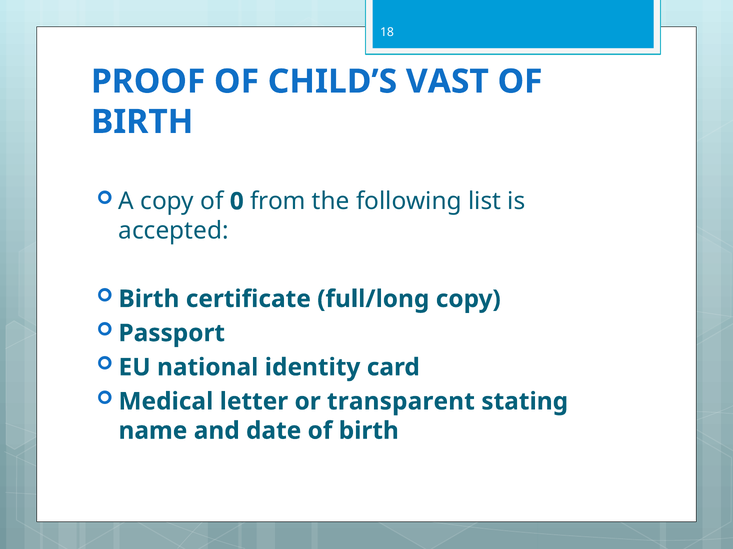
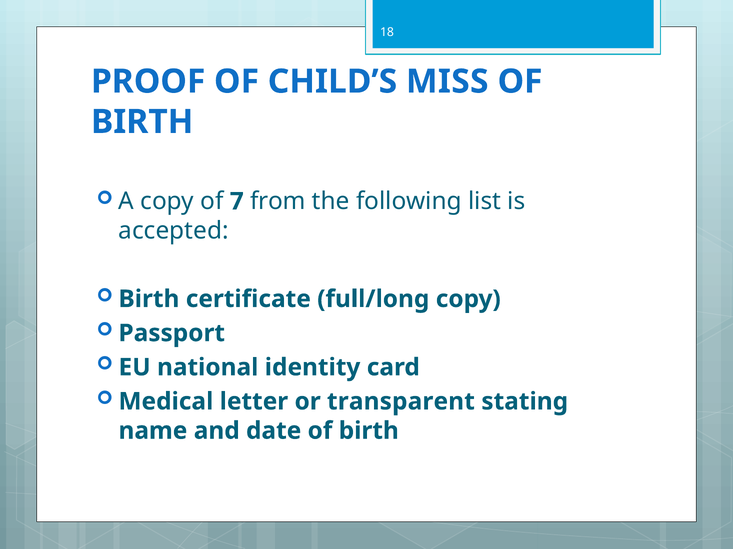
VAST: VAST -> MISS
0: 0 -> 7
